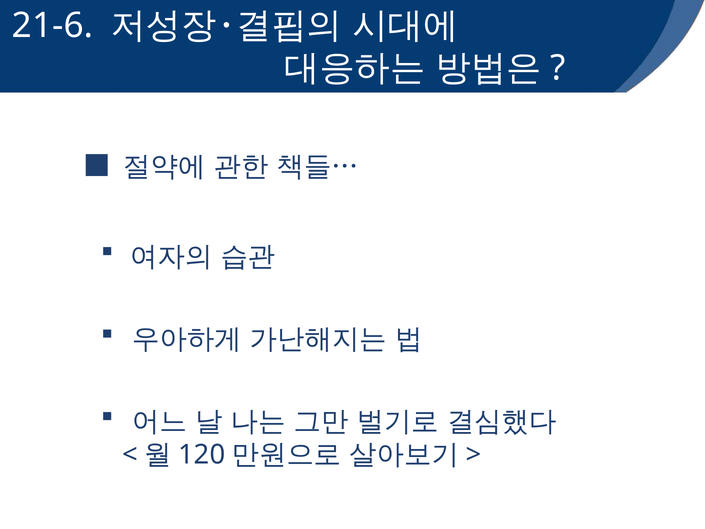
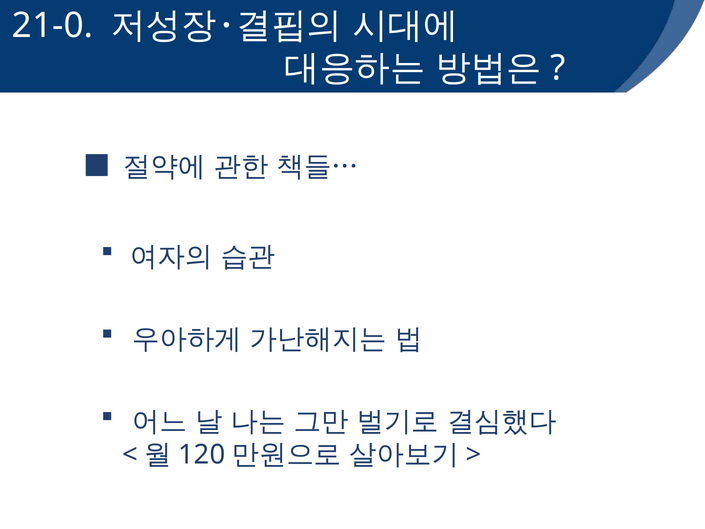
21-6: 21-6 -> 21-0
